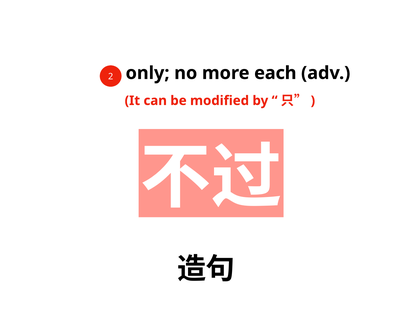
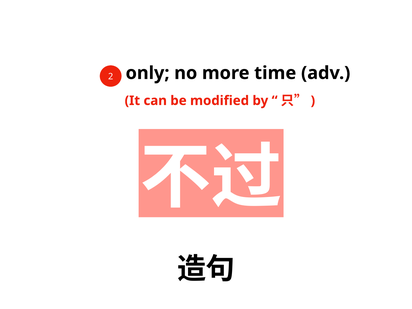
each: each -> time
